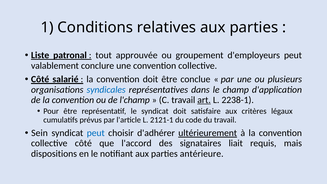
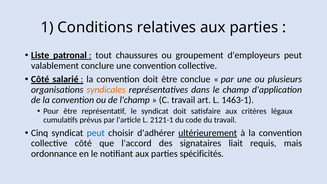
approuvée: approuvée -> chaussures
syndicales colour: blue -> orange
art underline: present -> none
2238-1: 2238-1 -> 1463-1
Sein: Sein -> Cinq
dispositions: dispositions -> ordonnance
antérieure: antérieure -> spécificités
